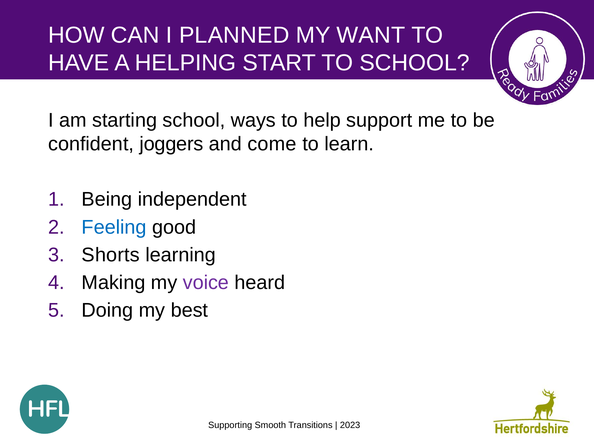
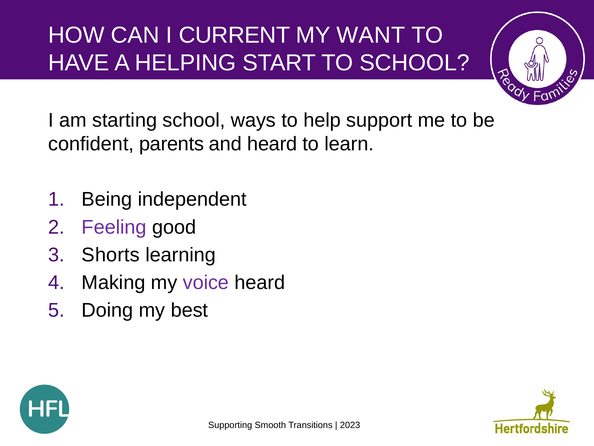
PLANNED: PLANNED -> CURRENT
joggers: joggers -> parents
and come: come -> heard
Feeling colour: blue -> purple
